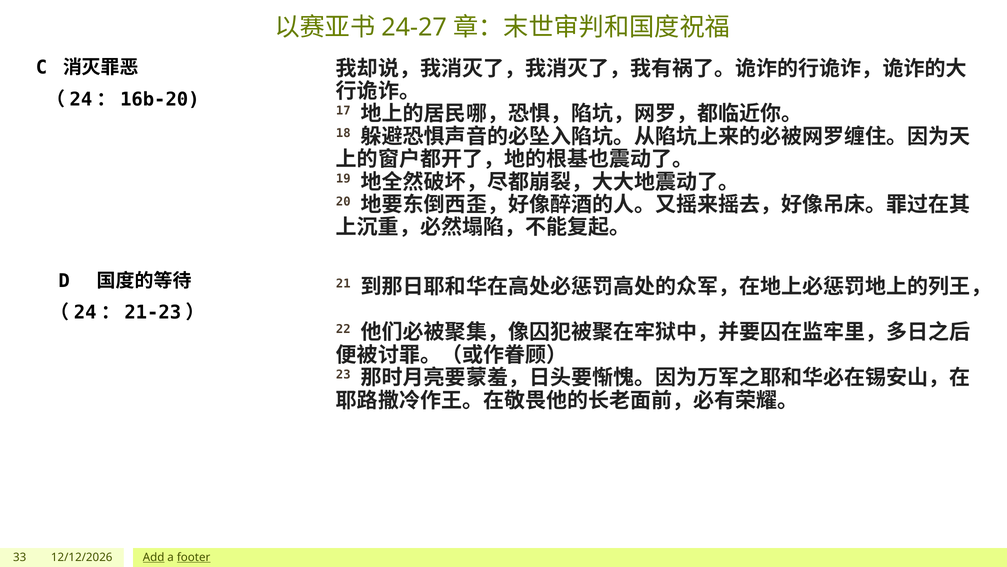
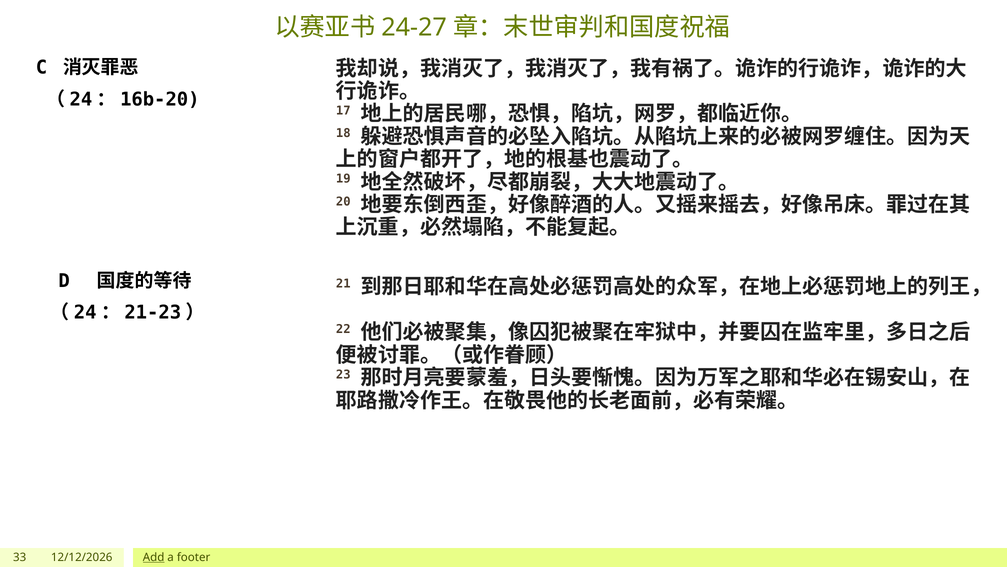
footer underline: present -> none
